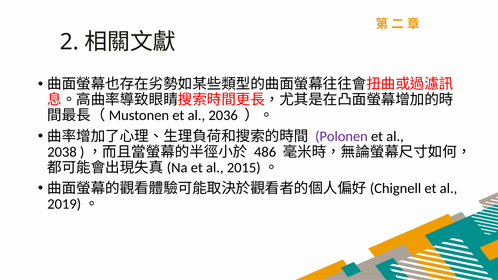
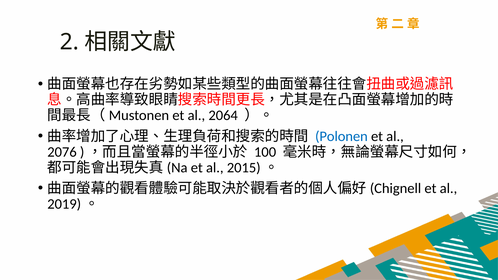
2036: 2036 -> 2064
Polonen colour: purple -> blue
2038: 2038 -> 2076
486: 486 -> 100
